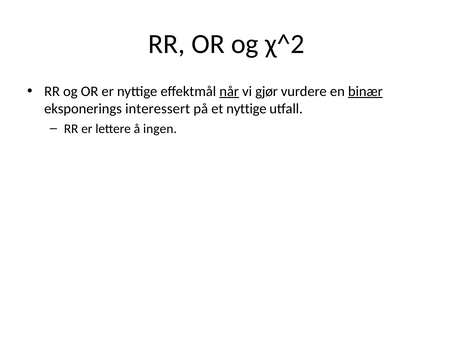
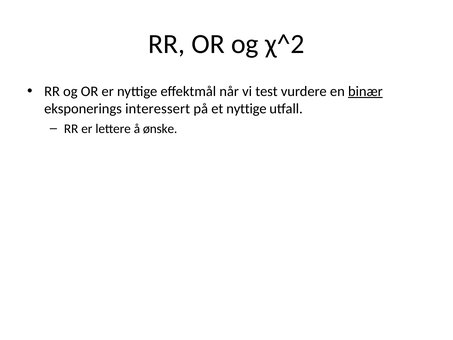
når underline: present -> none
gjør: gjør -> test
ingen: ingen -> ønske
